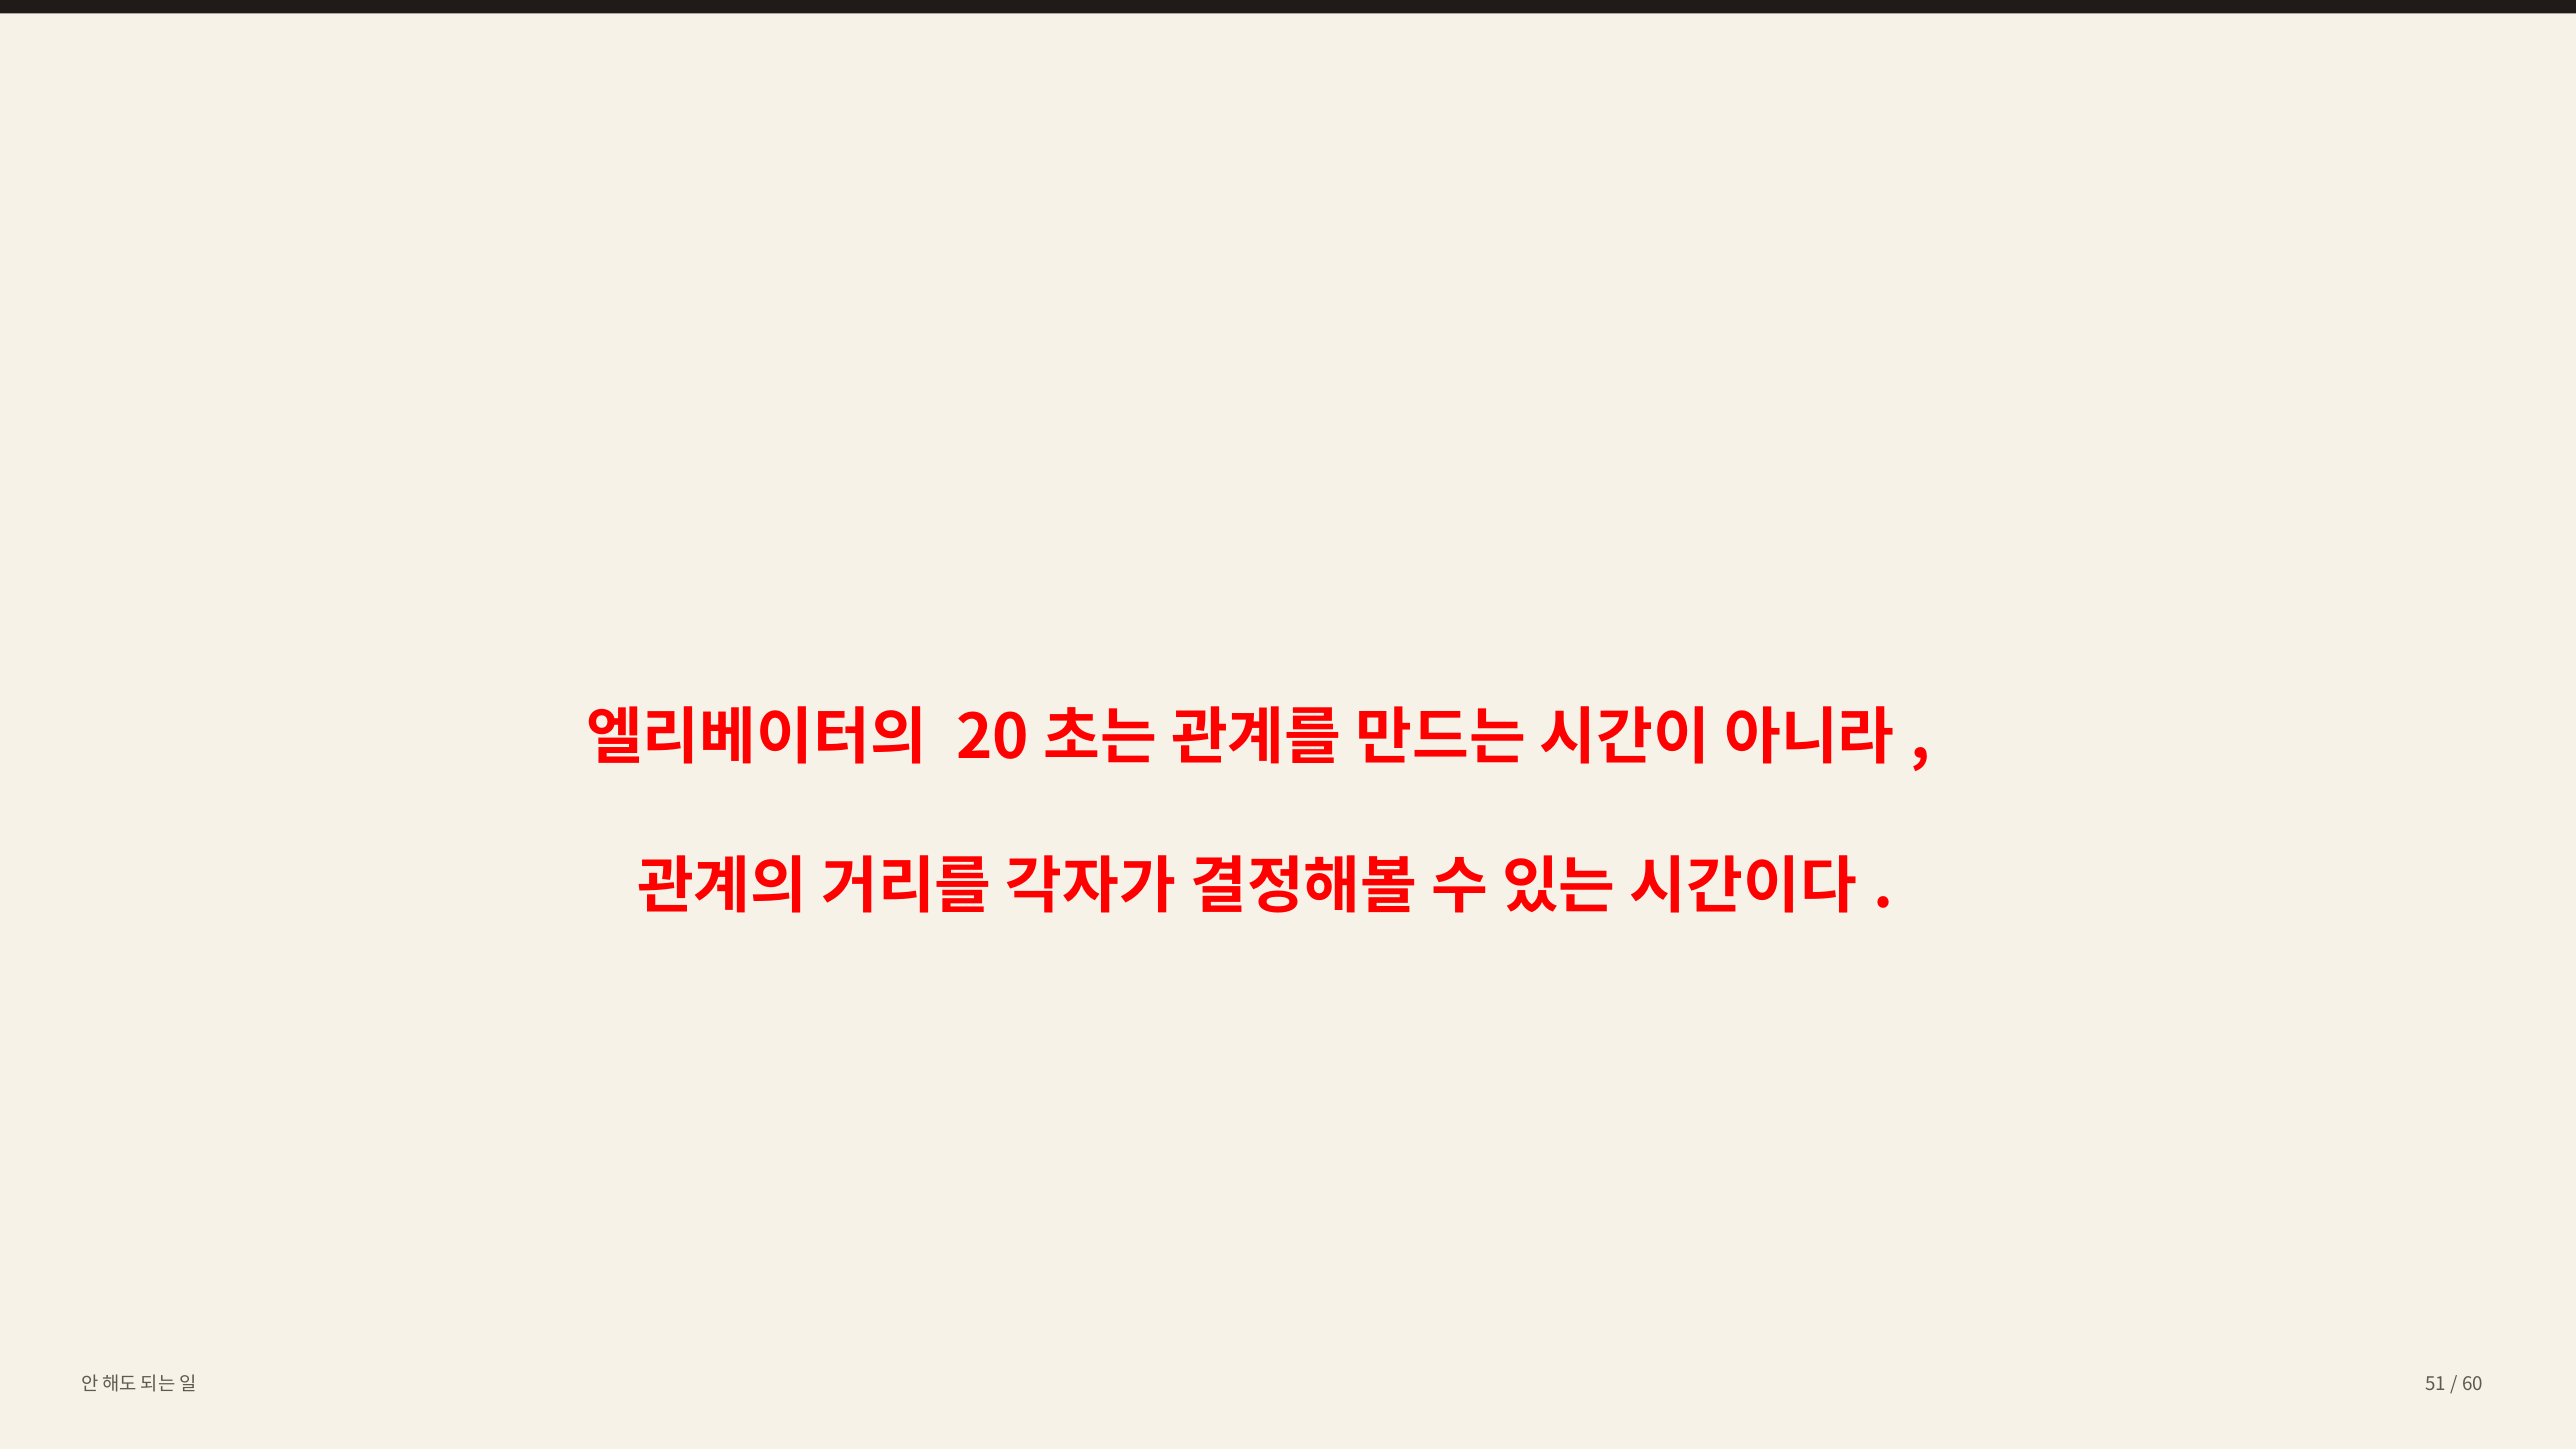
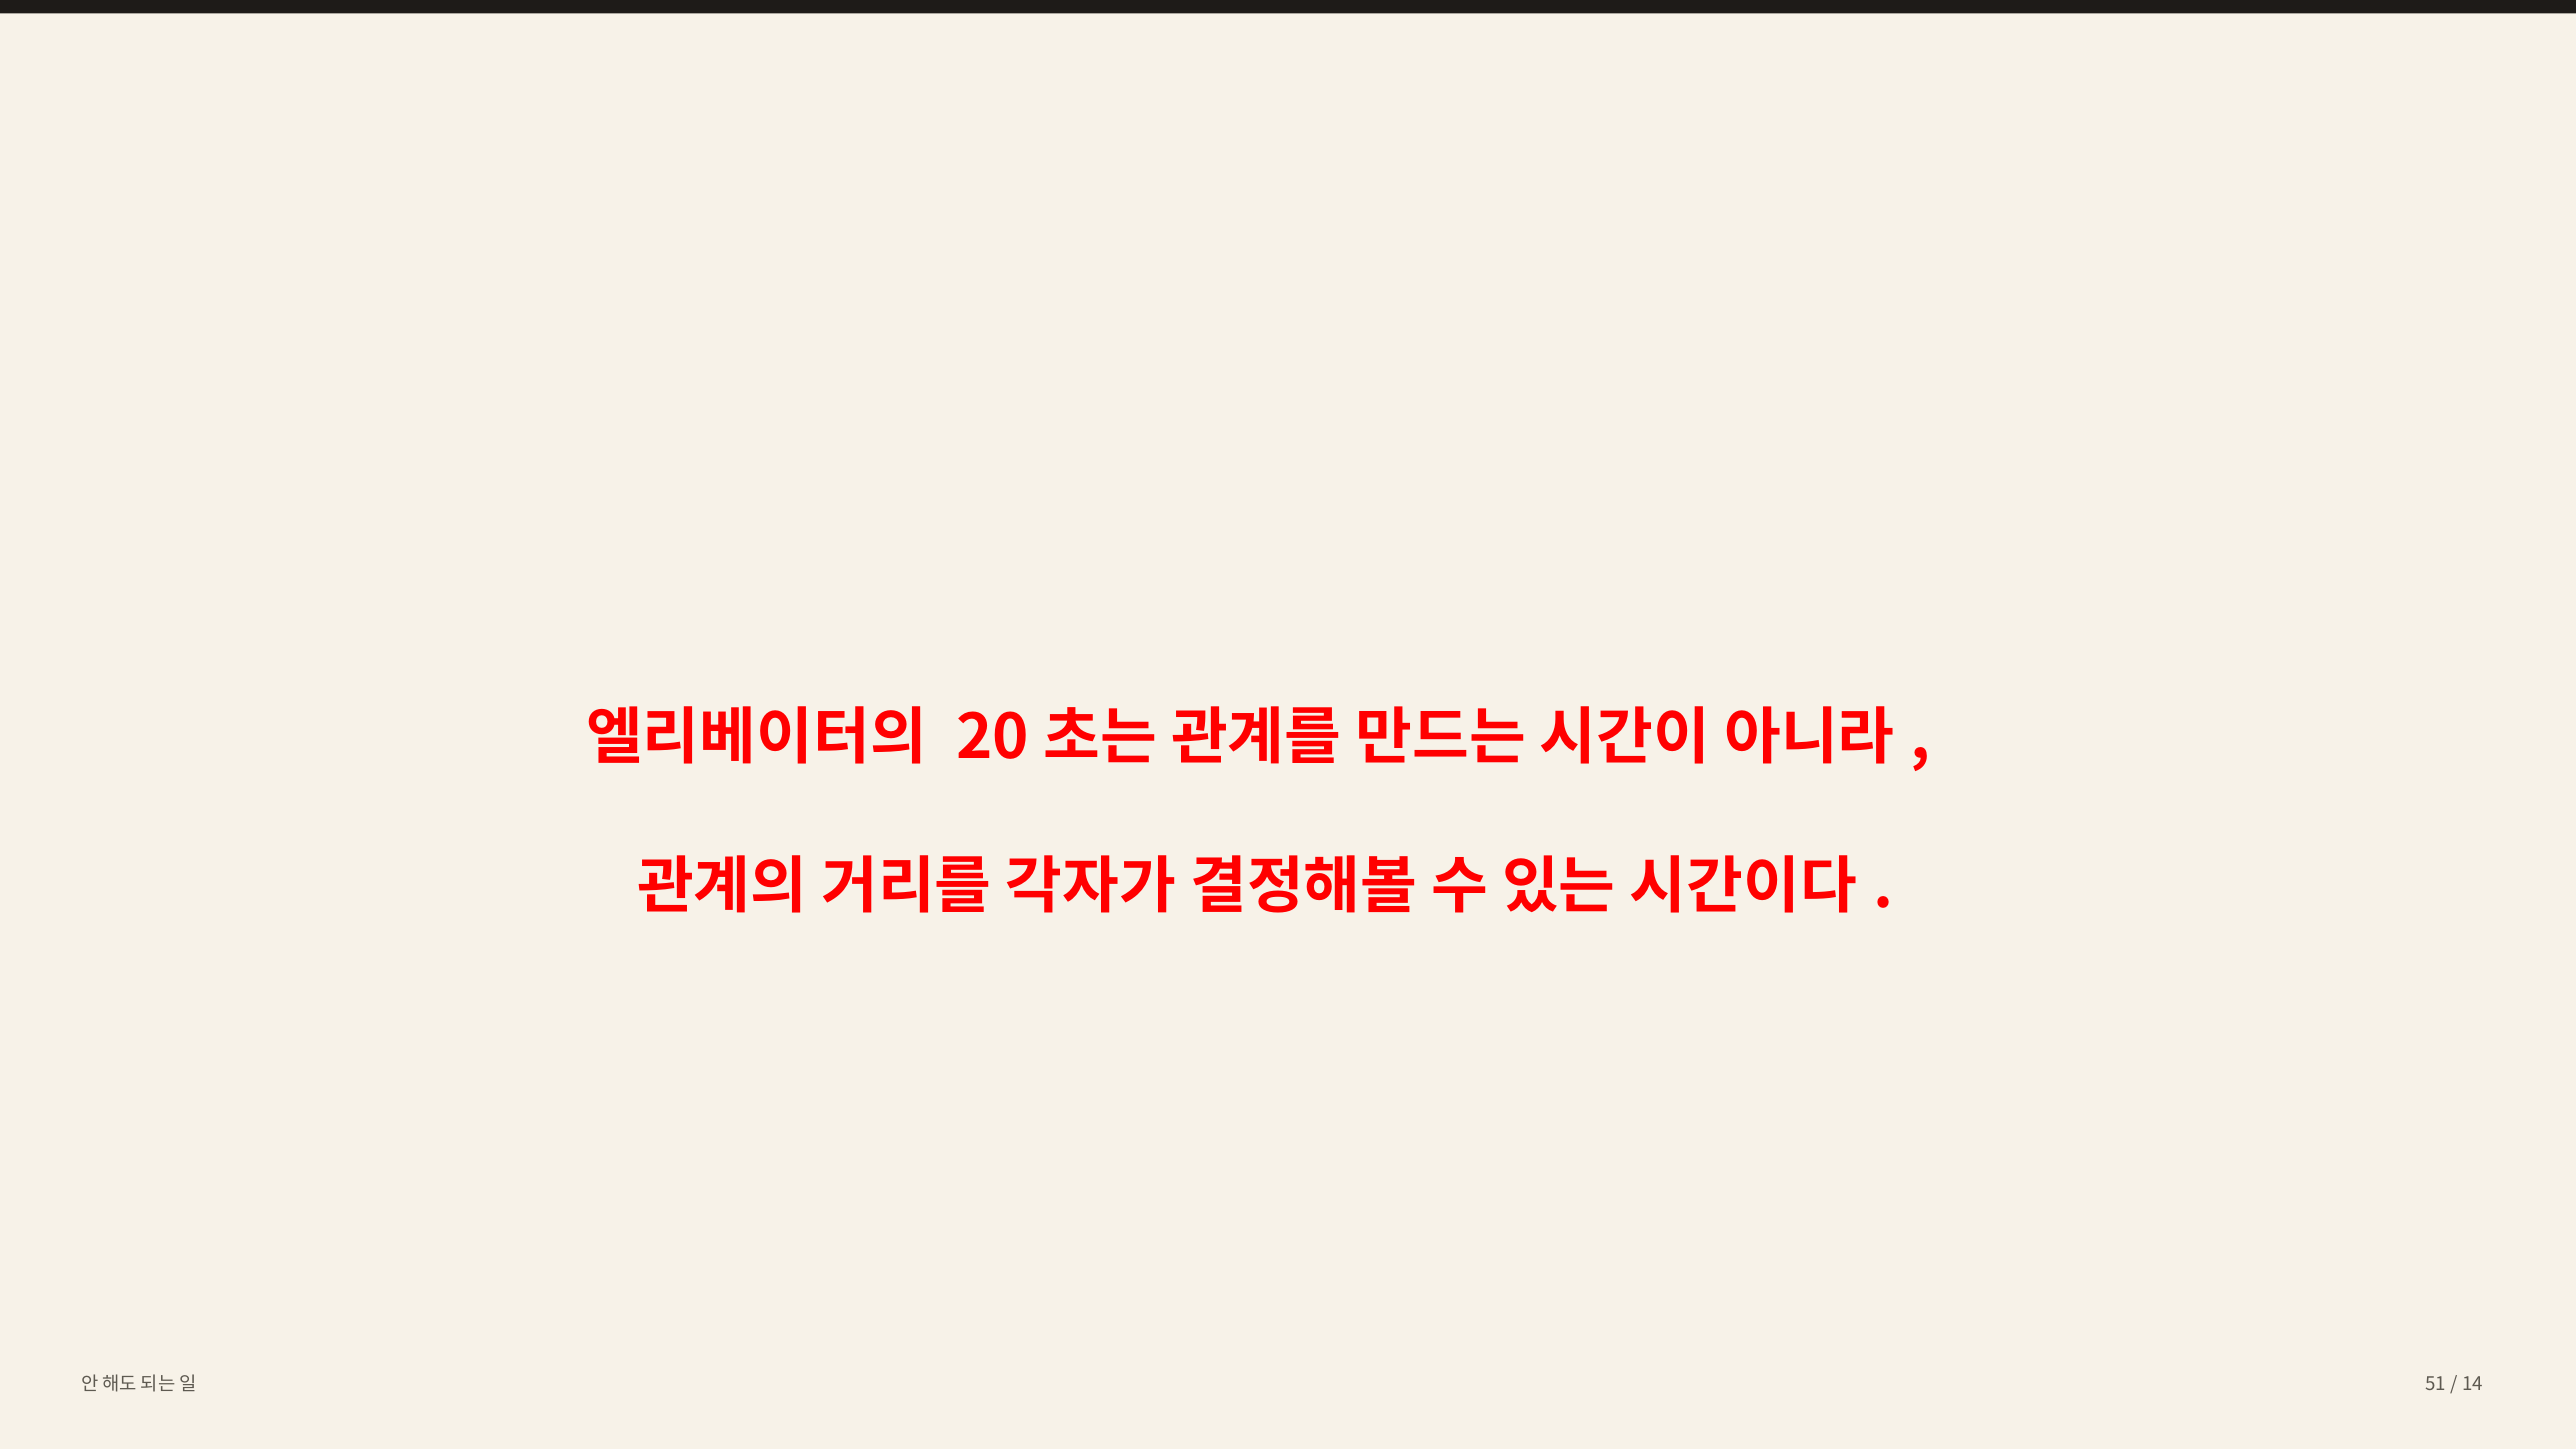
60: 60 -> 14
